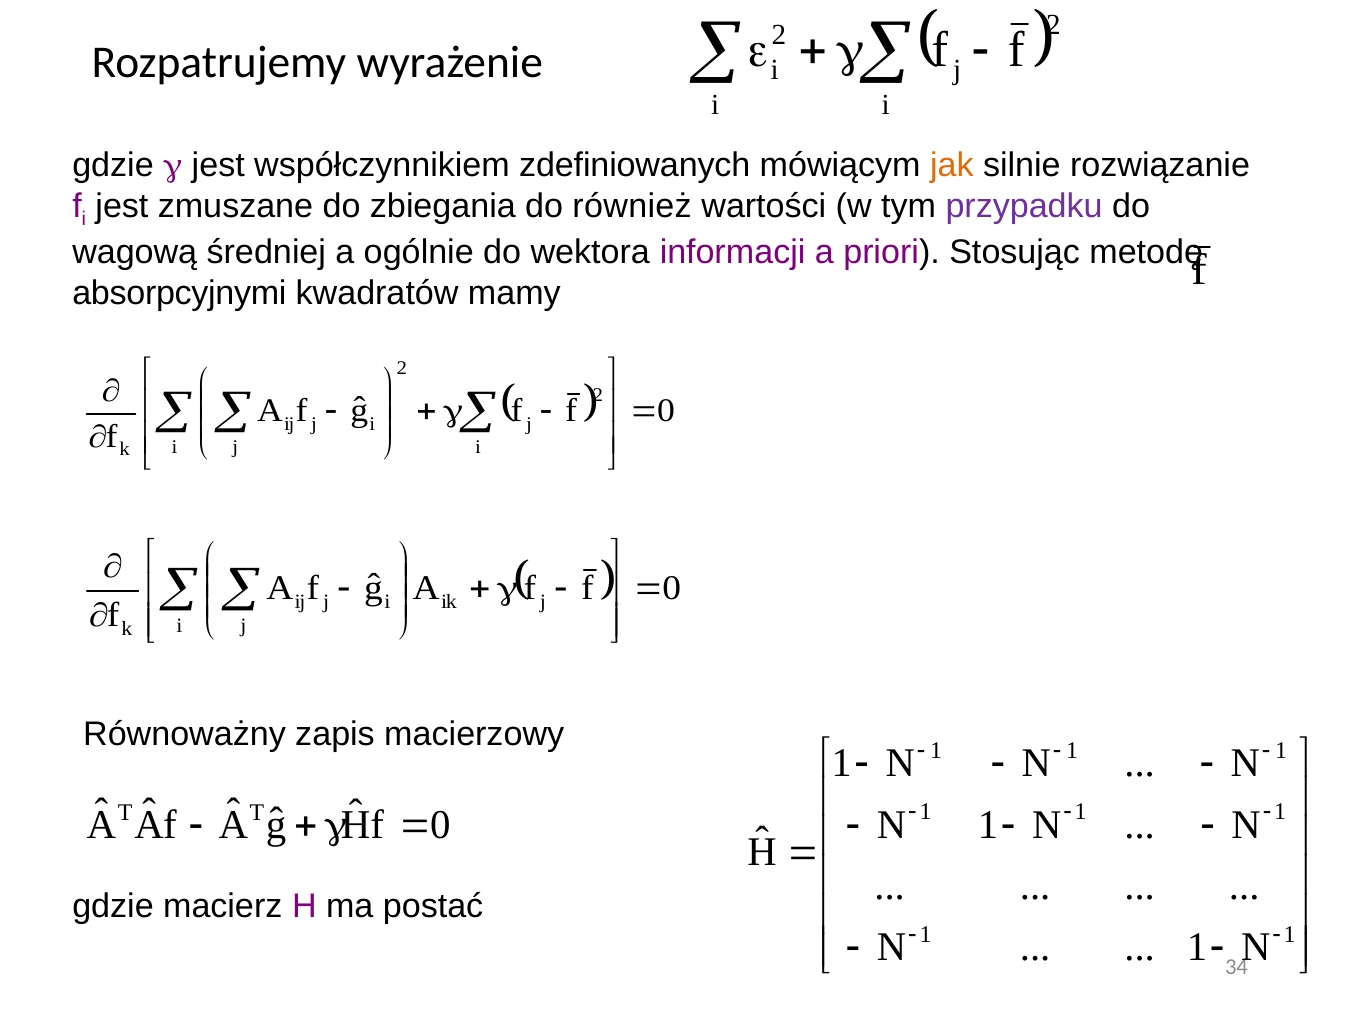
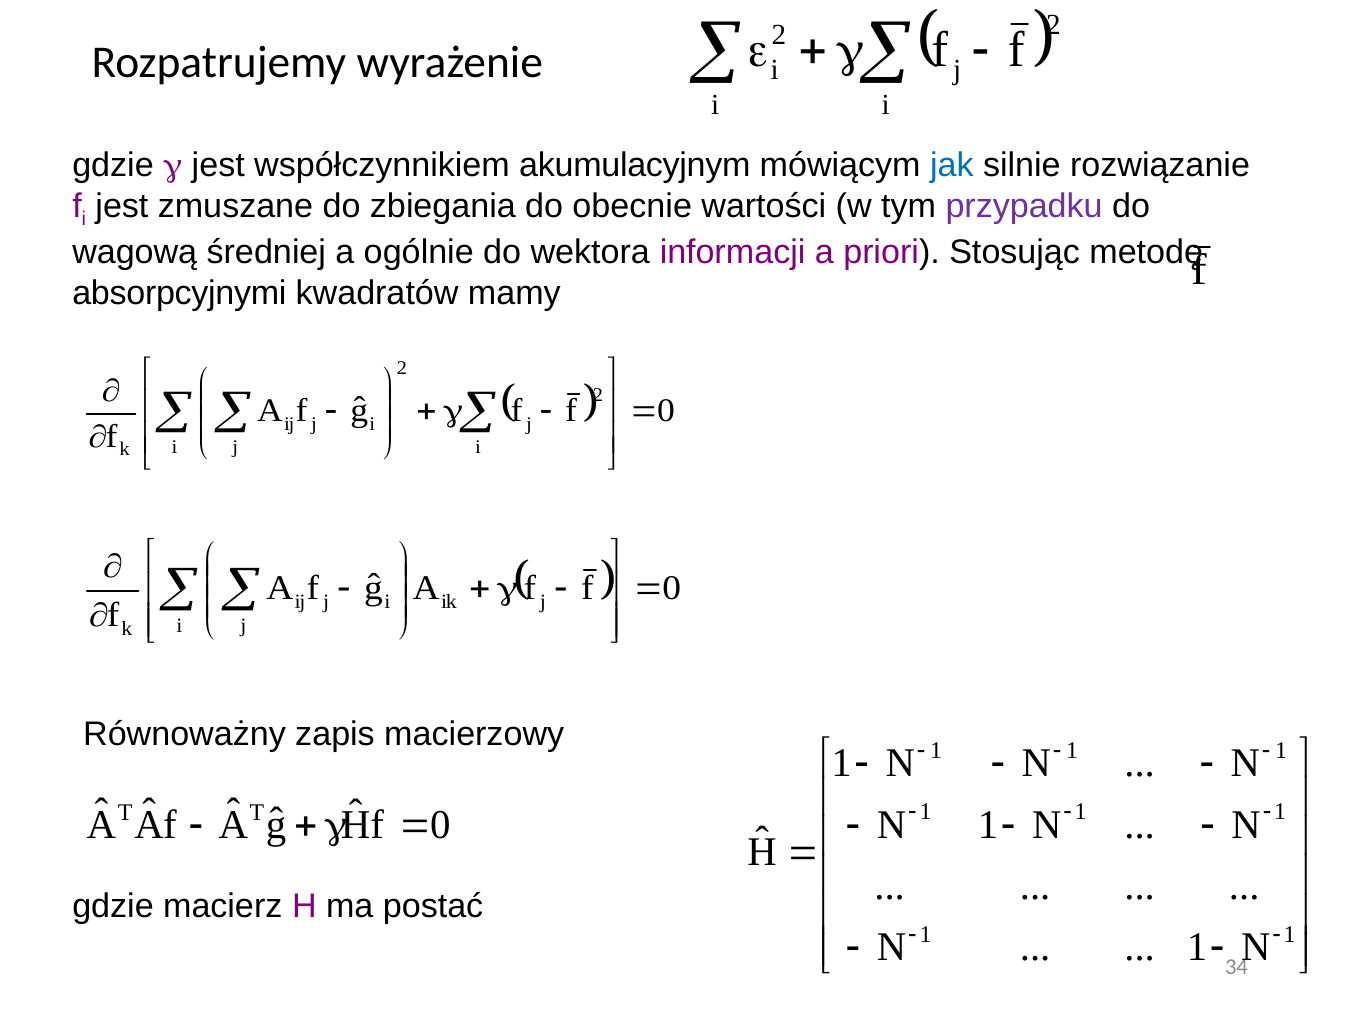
zdefiniowanych: zdefiniowanych -> akumulacyjnym
jak colour: orange -> blue
również: również -> obecnie
